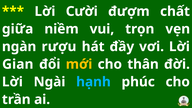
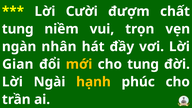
giữa at (18, 29): giữa -> tung
rượu: rượu -> nhân
cho thân: thân -> tung
hạnh colour: light blue -> yellow
